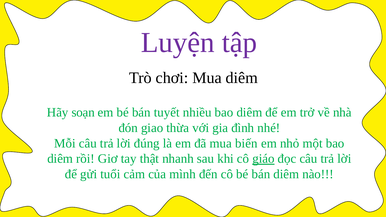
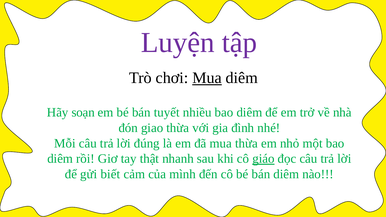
Mua at (207, 78) underline: none -> present
mua biến: biến -> thừa
tuổi: tuổi -> biết
